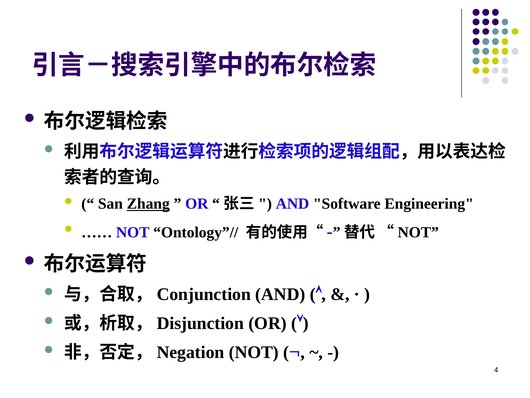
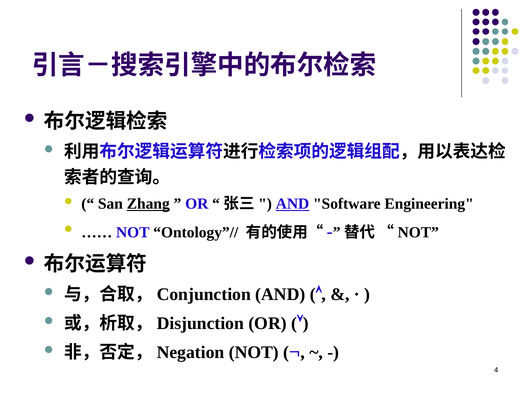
AND at (293, 204) underline: none -> present
